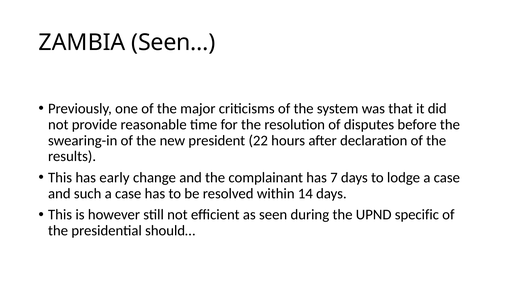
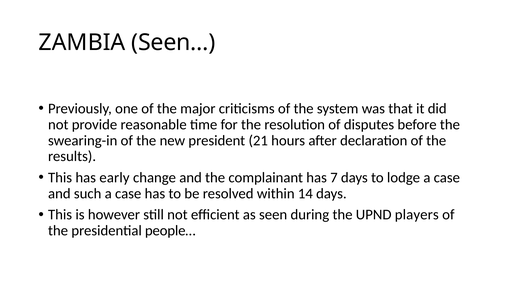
22: 22 -> 21
specific: specific -> players
should…: should… -> people…
